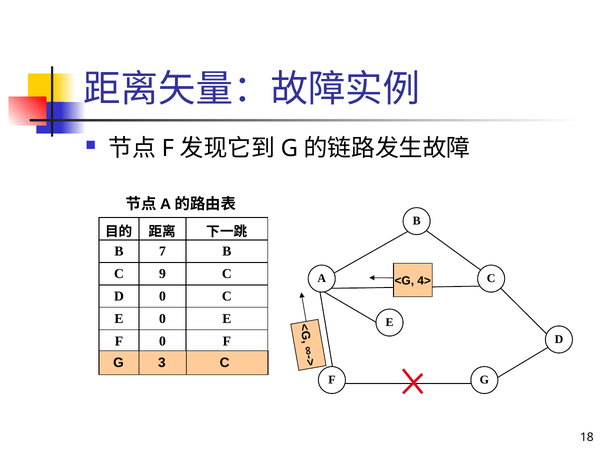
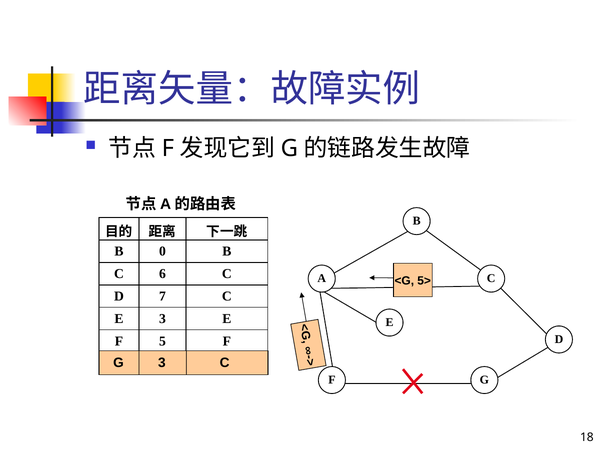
7: 7 -> 0
9: 9 -> 6
4>: 4> -> 5>
D 0: 0 -> 7
E 0: 0 -> 3
F 0: 0 -> 5
